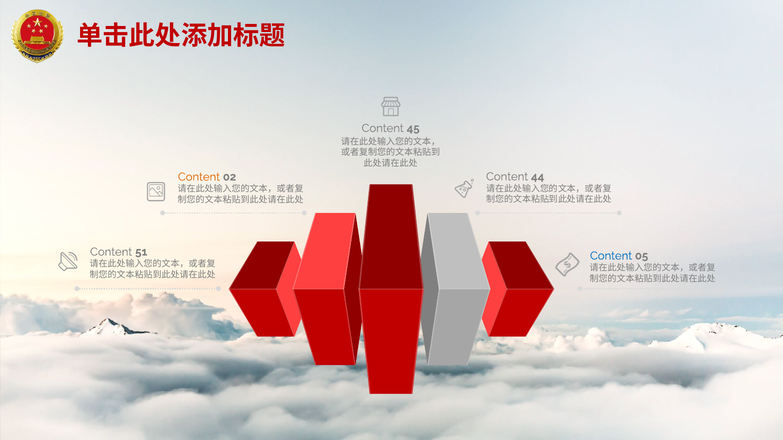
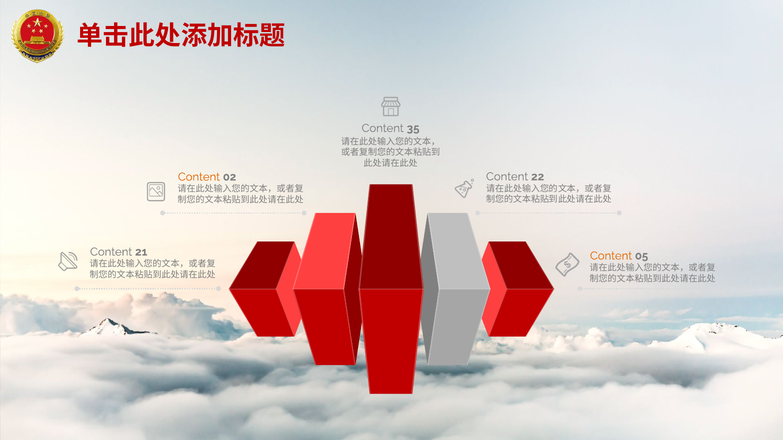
45: 45 -> 35
44: 44 -> 22
51: 51 -> 21
Content at (611, 256) colour: blue -> orange
